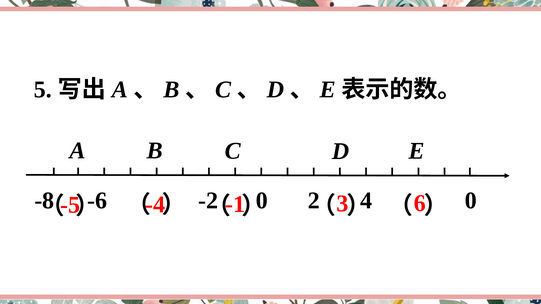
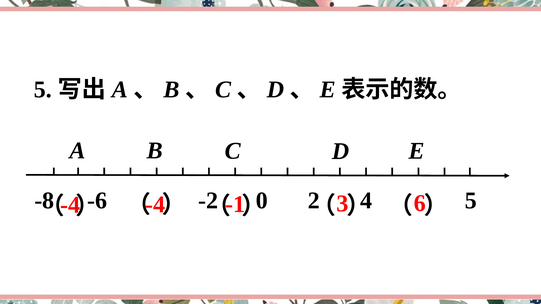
0 at (471, 201): 0 -> 5
-5 at (70, 205): -5 -> -4
